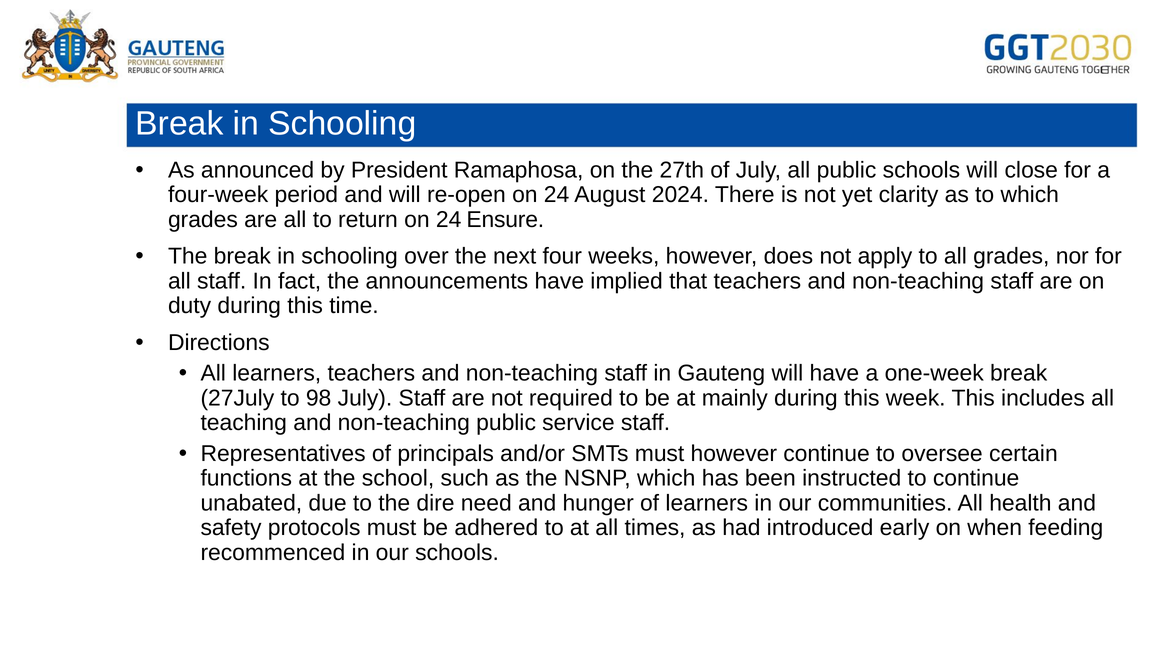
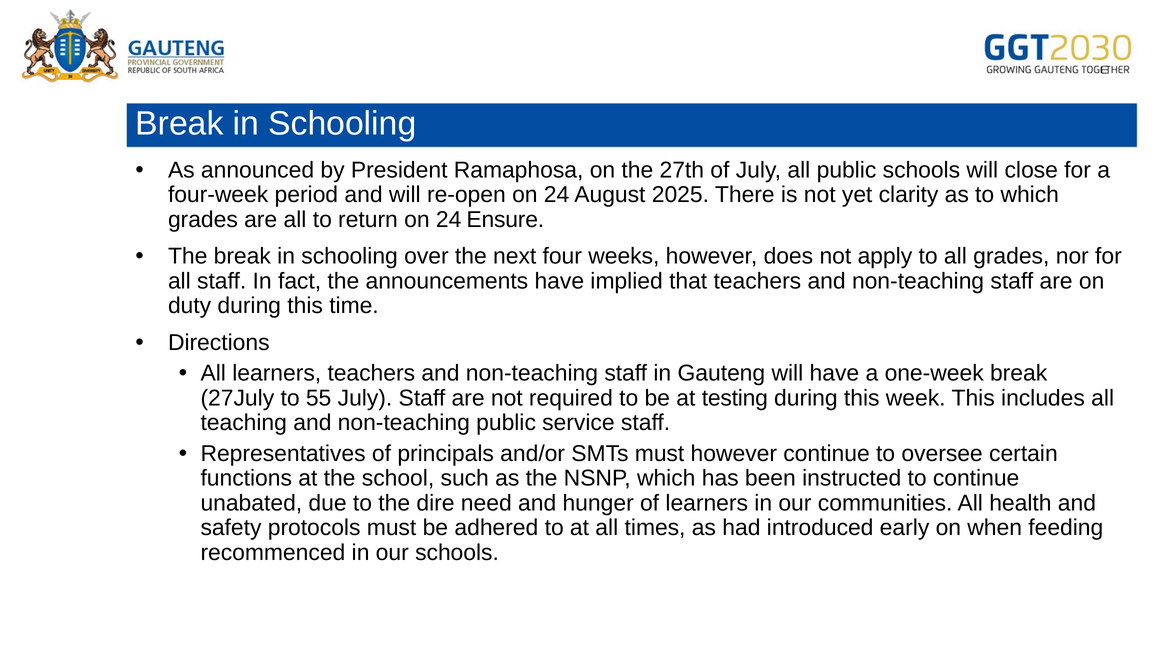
2024: 2024 -> 2025
98: 98 -> 55
mainly: mainly -> testing
